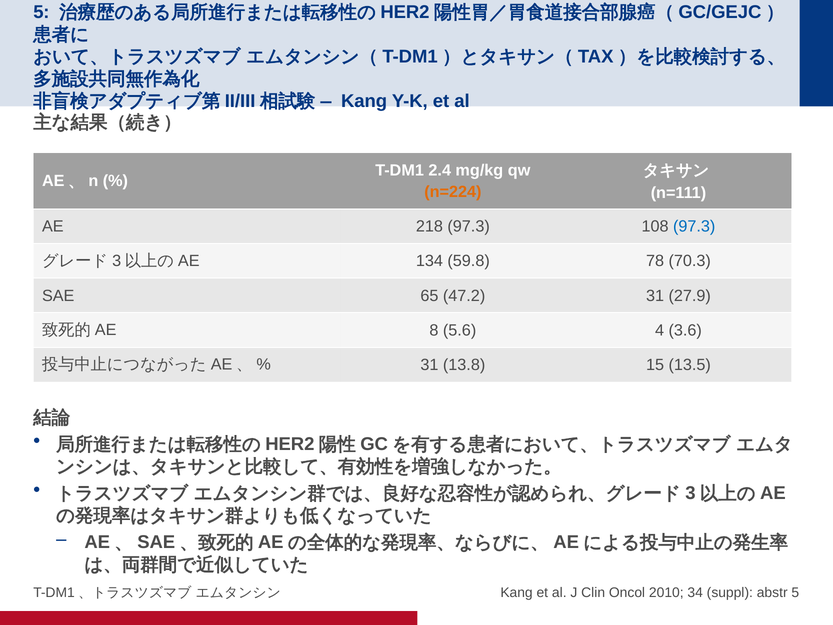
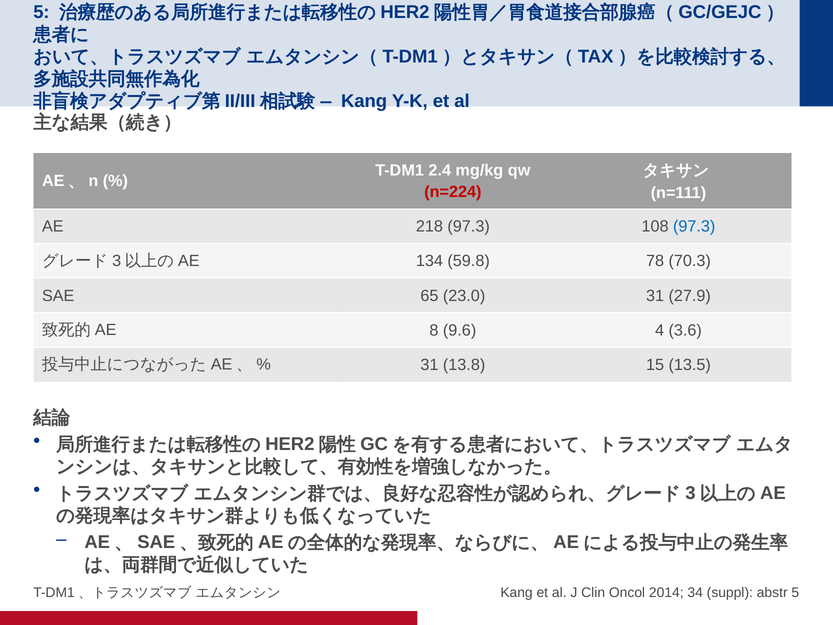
n=224 colour: orange -> red
47.2: 47.2 -> 23.0
5.6: 5.6 -> 9.6
2010: 2010 -> 2014
